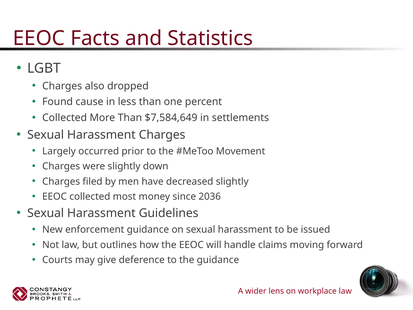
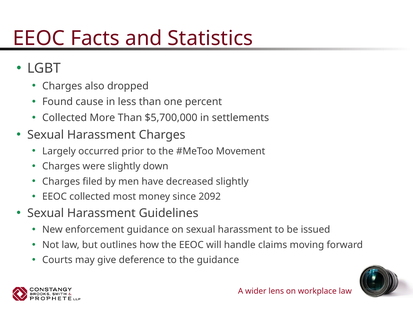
$7,584,649: $7,584,649 -> $5,700,000
2036: 2036 -> 2092
